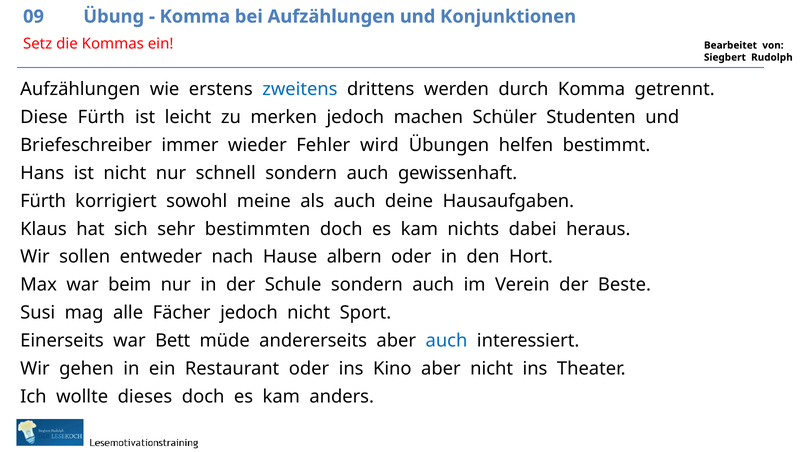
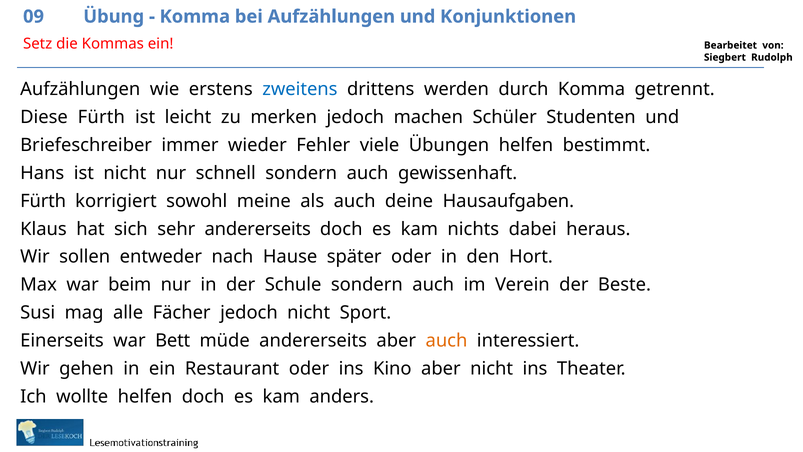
wird: wird -> viele
sehr bestimmten: bestimmten -> andererseits
albern: albern -> später
auch at (447, 341) colour: blue -> orange
wollte dieses: dieses -> helfen
